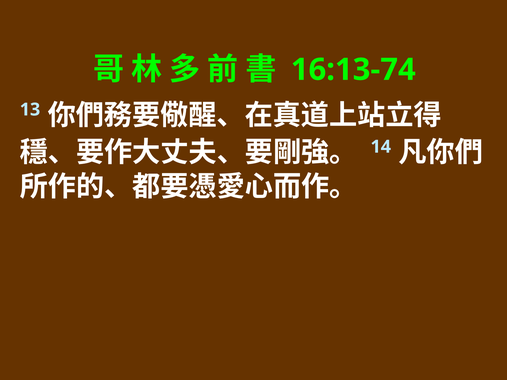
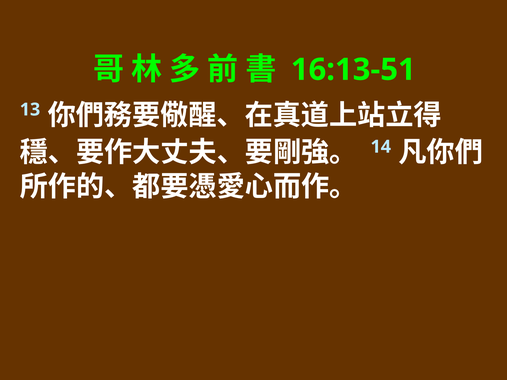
16:13-74: 16:13-74 -> 16:13-51
